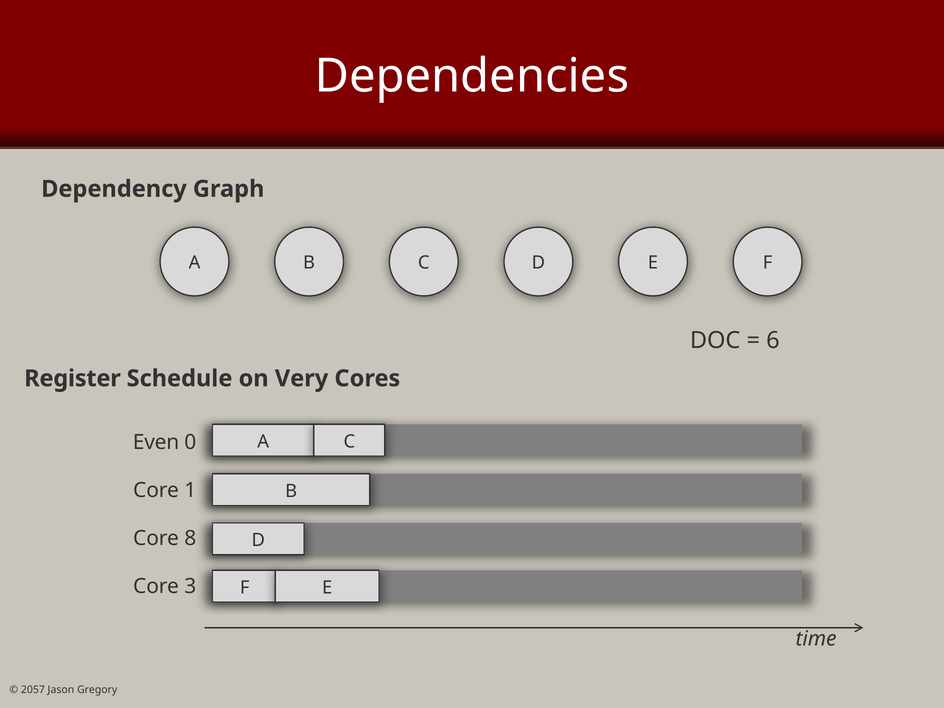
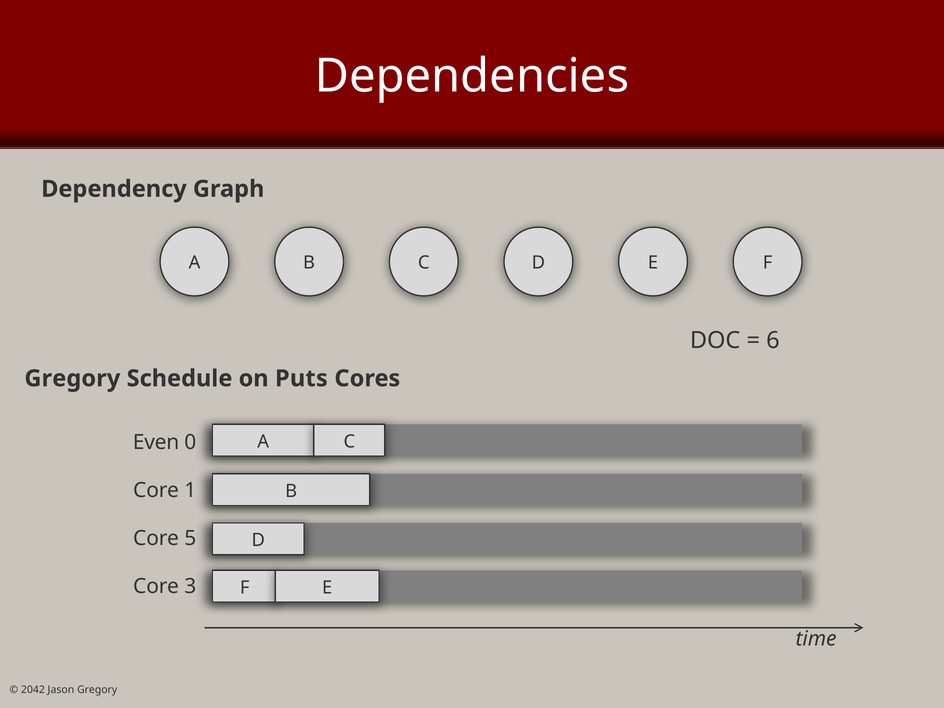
Register at (73, 378): Register -> Gregory
Very: Very -> Puts
8: 8 -> 5
2057: 2057 -> 2042
